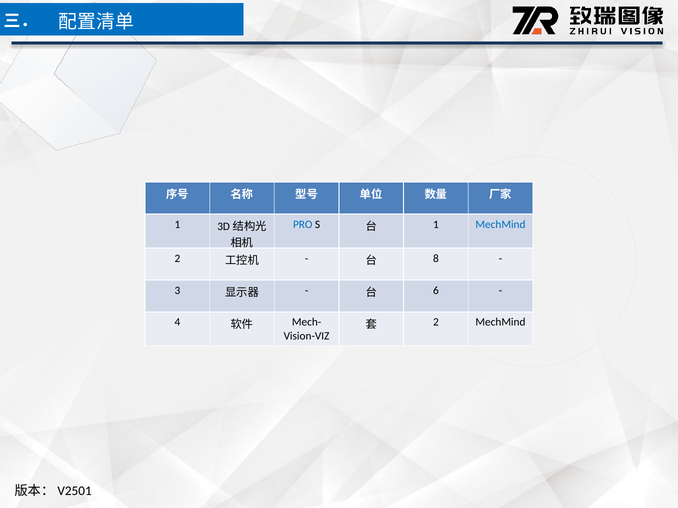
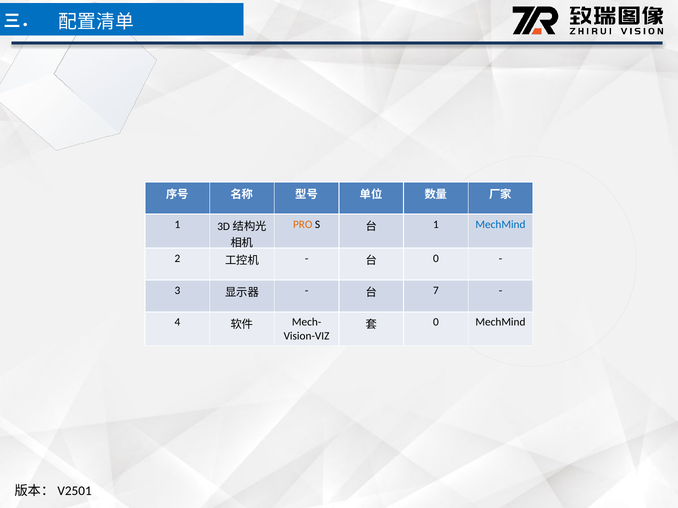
PRO colour: blue -> orange
8 at (436, 259): 8 -> 0
6: 6 -> 7
2 at (436, 323): 2 -> 0
